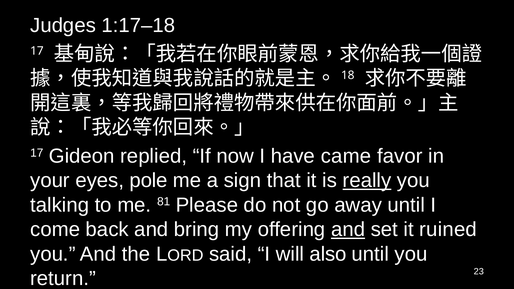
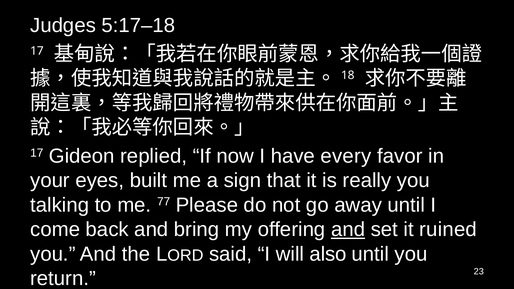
1:17–18: 1:17–18 -> 5:17–18
came: came -> every
pole: pole -> built
really underline: present -> none
81: 81 -> 77
